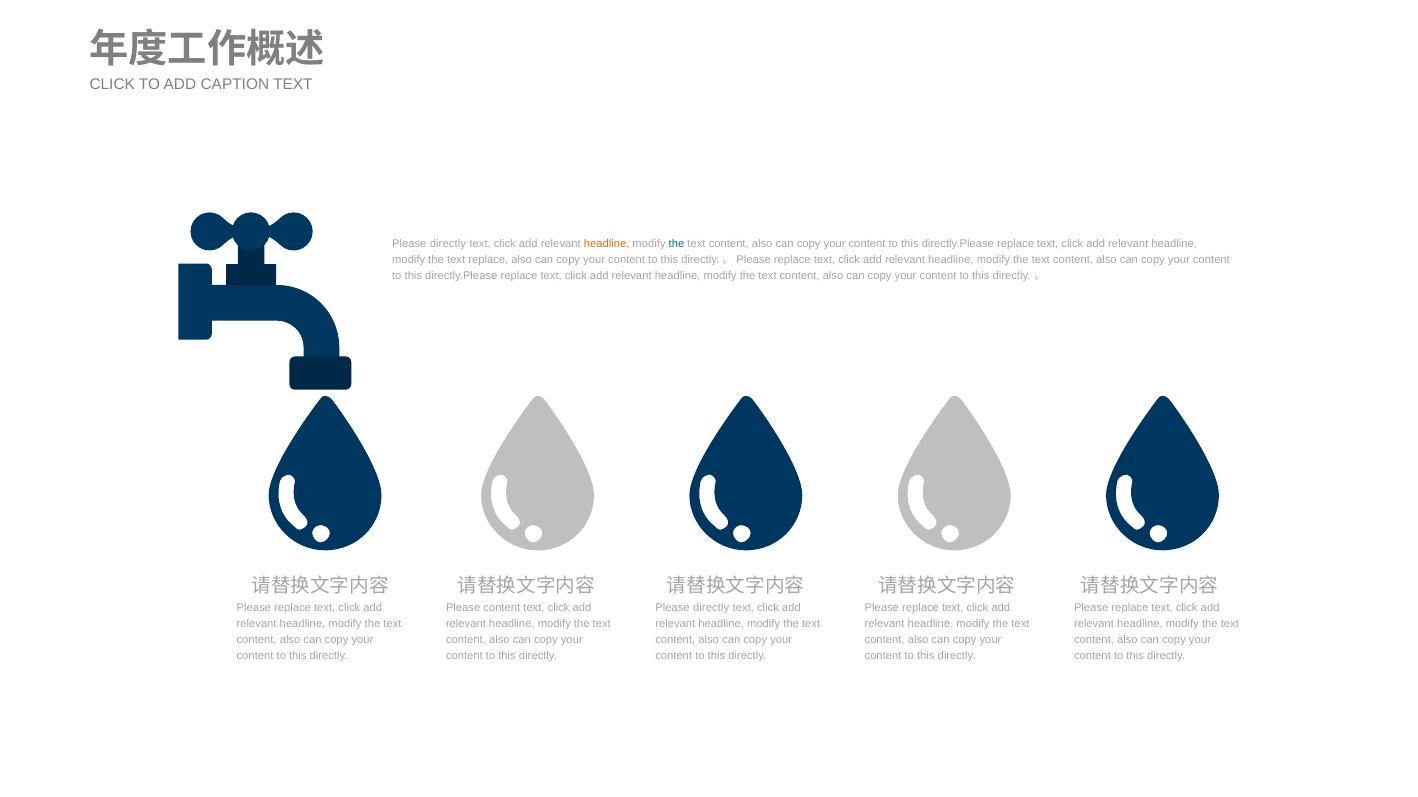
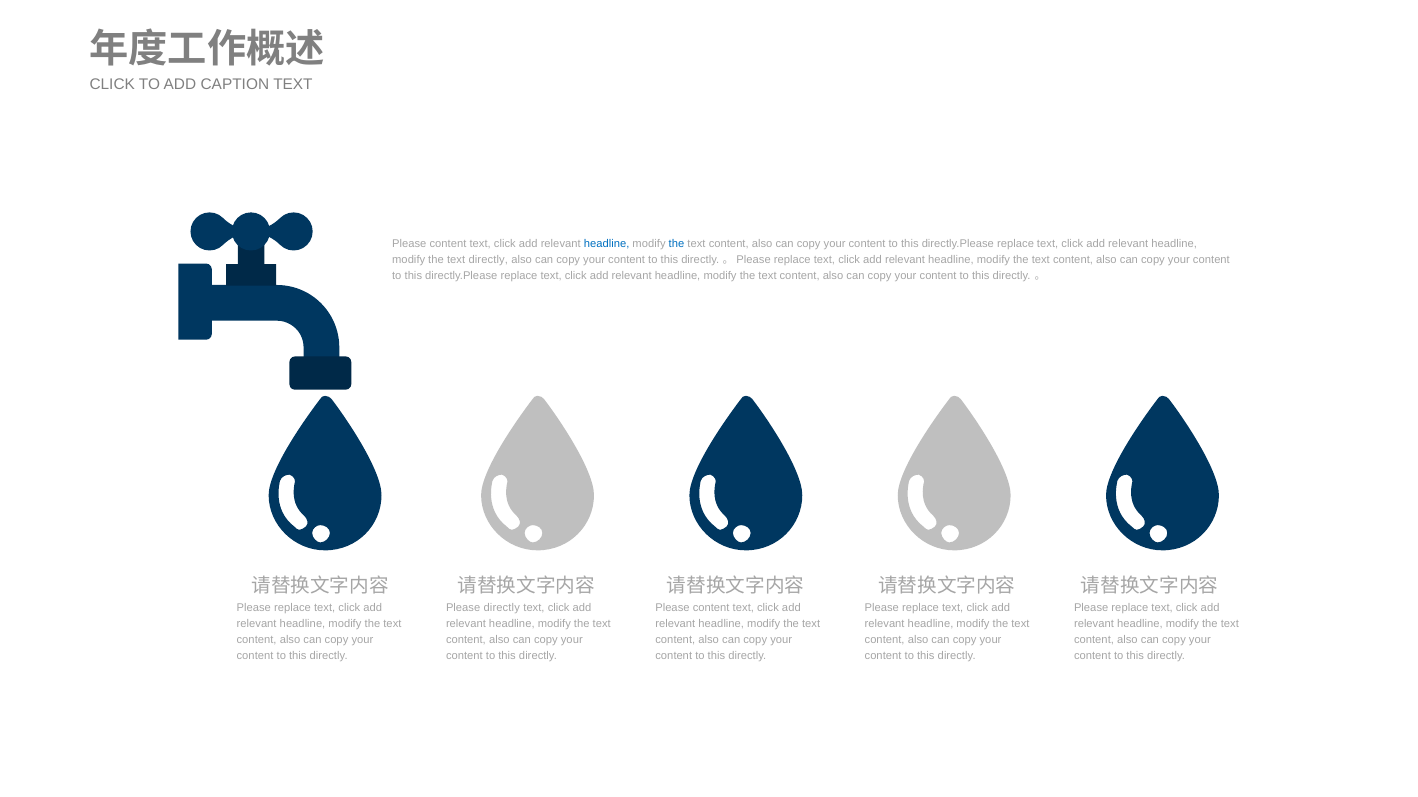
directly at (448, 244): directly -> content
headline at (607, 244) colour: orange -> blue
text replace: replace -> directly
Please content: content -> directly
directly at (711, 608): directly -> content
